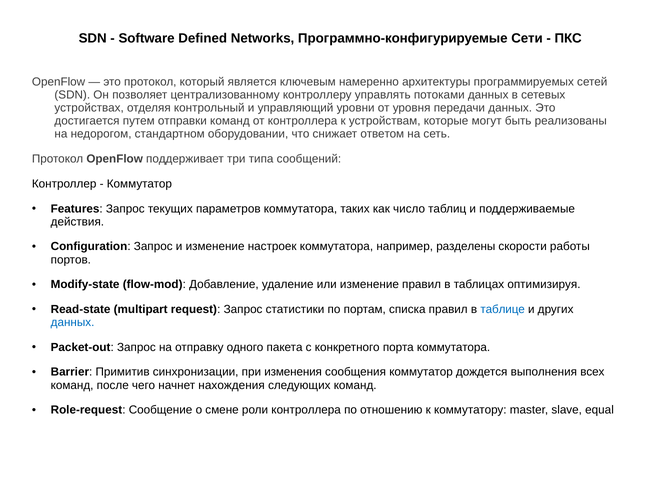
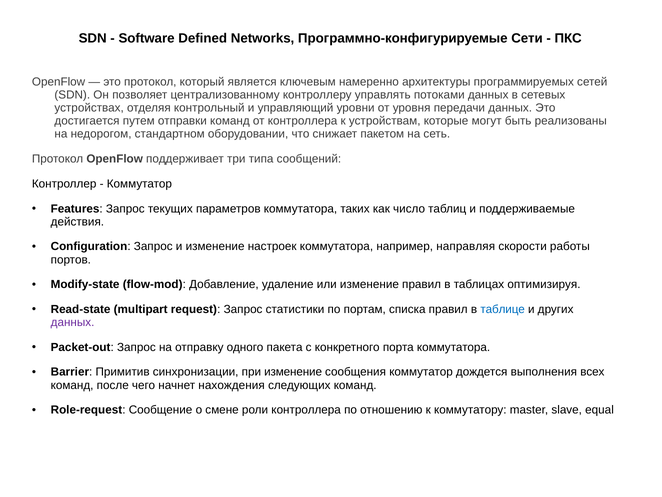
ответом: ответом -> пакетом
разделены: разделены -> направляя
данных at (73, 322) colour: blue -> purple
при изменения: изменения -> изменение
